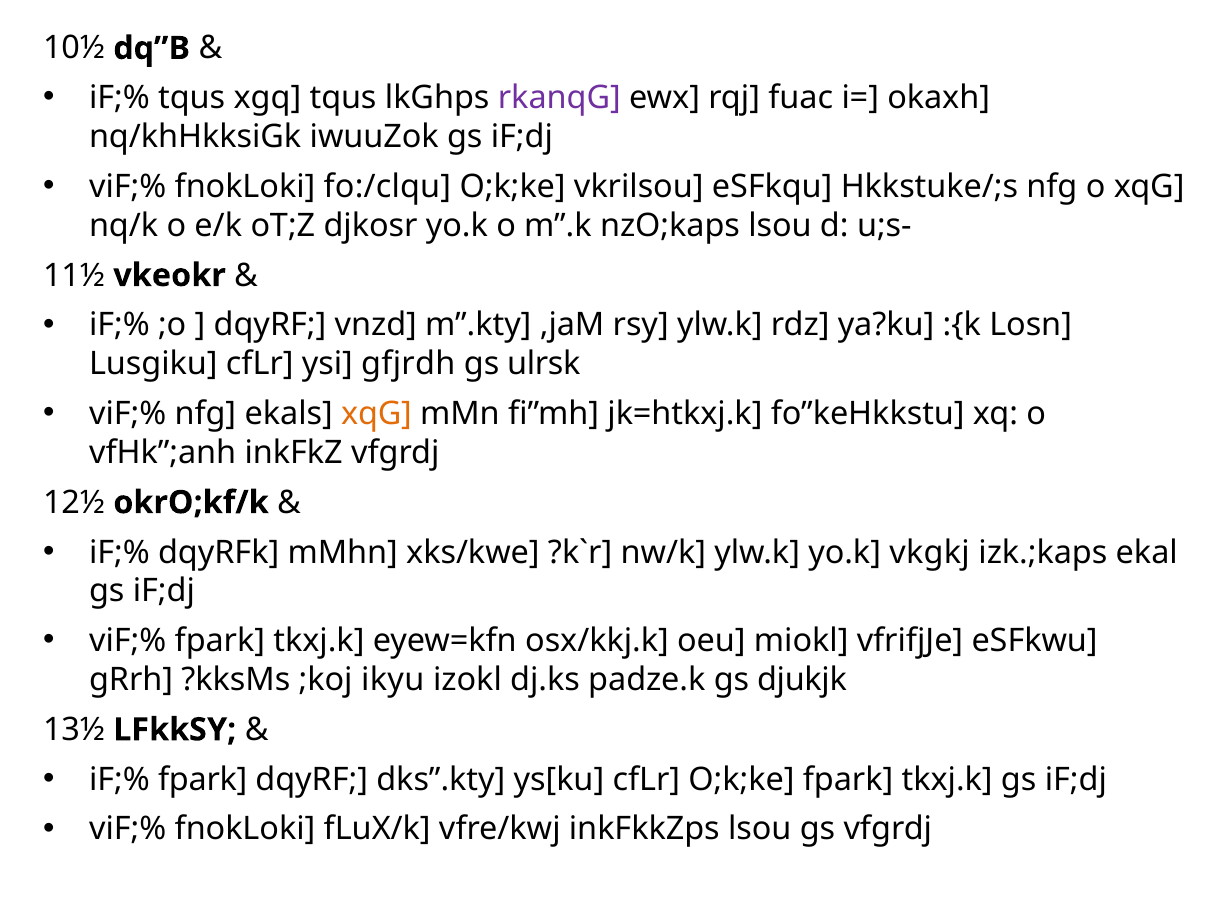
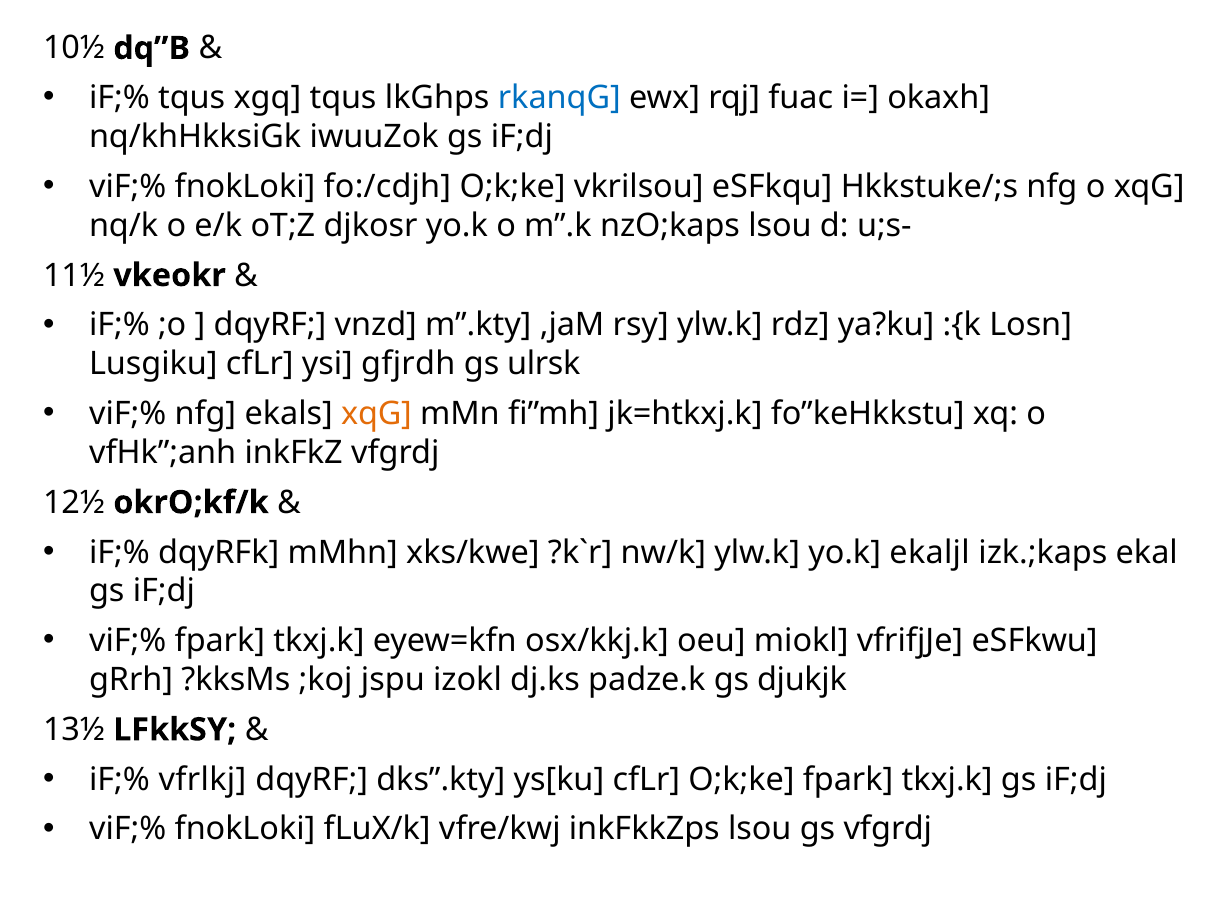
rkanqG colour: purple -> blue
fo:/clqu: fo:/clqu -> fo:/cdjh
vkgkj: vkgkj -> ekaljl
ikyu: ikyu -> jspu
iF;% fpark: fpark -> vfrlkj
